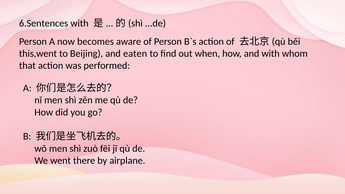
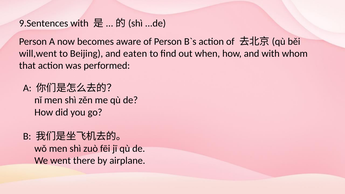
6.Sentences: 6.Sentences -> 9.Sentences
this,went: this,went -> will,went
